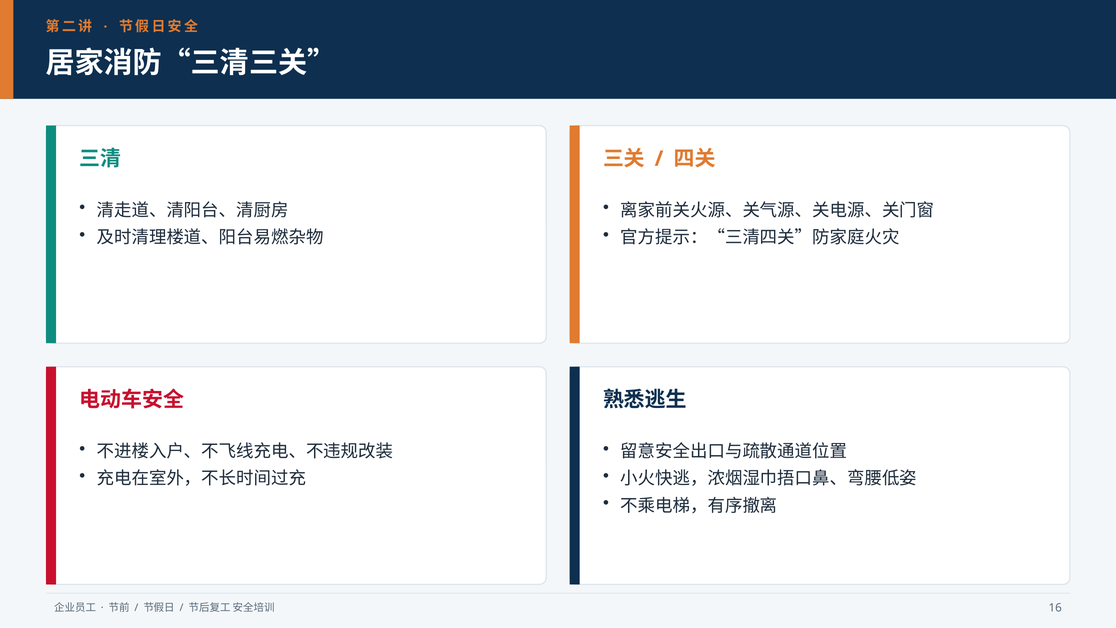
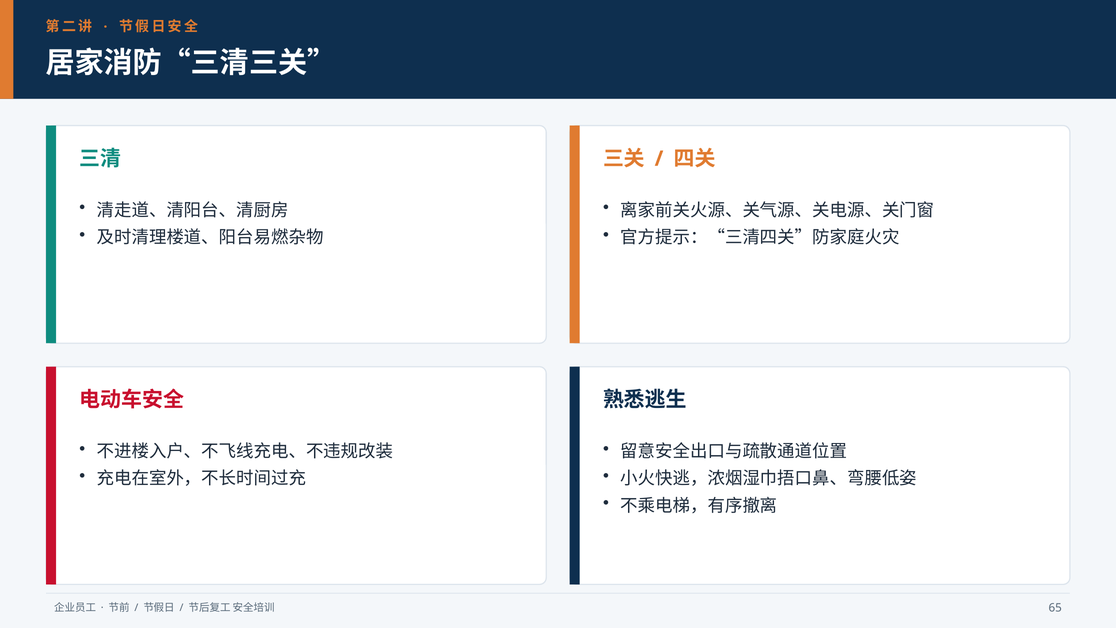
16: 16 -> 65
